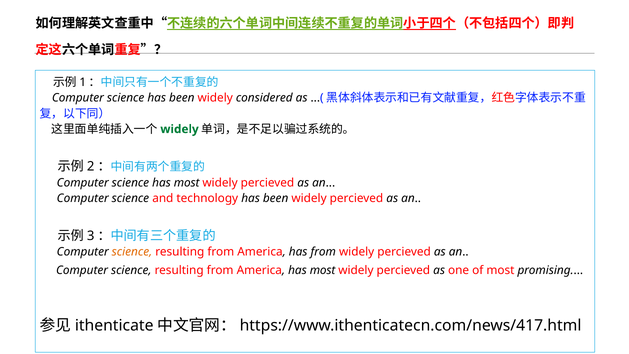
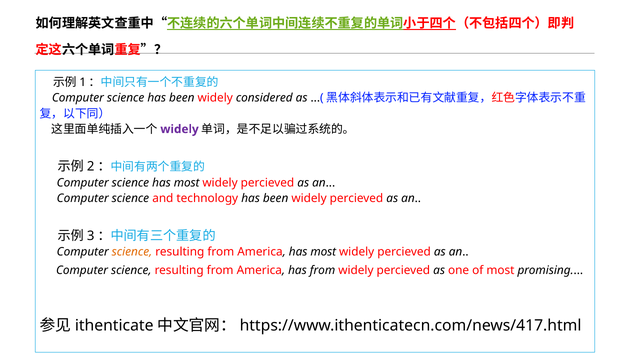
widely at (180, 129) colour: green -> purple
America has from: from -> most
America has most: most -> from
